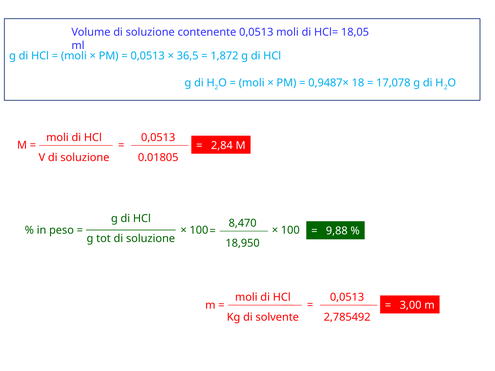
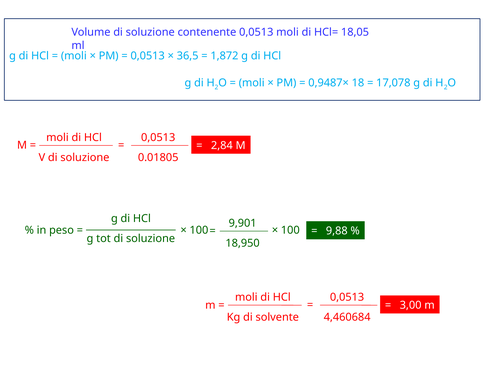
8,470: 8,470 -> 9,901
2,785492: 2,785492 -> 4,460684
